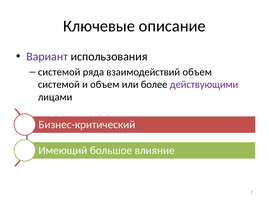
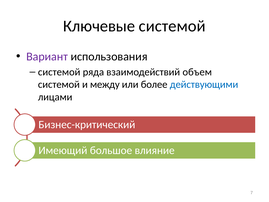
Ключевые описание: описание -> системой
и объем: объем -> между
действующими colour: purple -> blue
